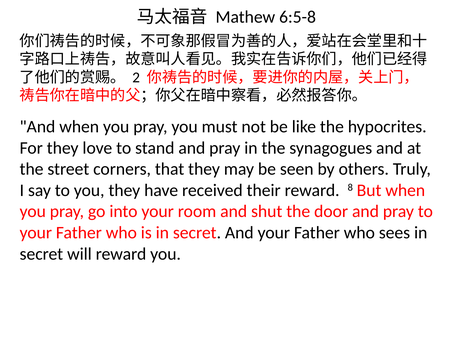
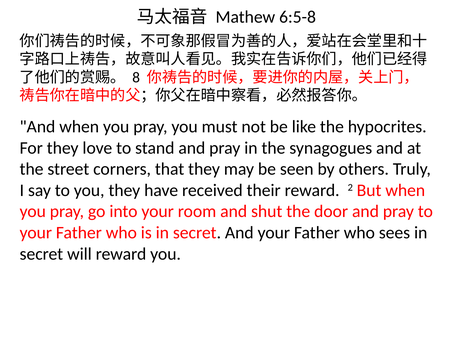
2: 2 -> 8
8: 8 -> 2
